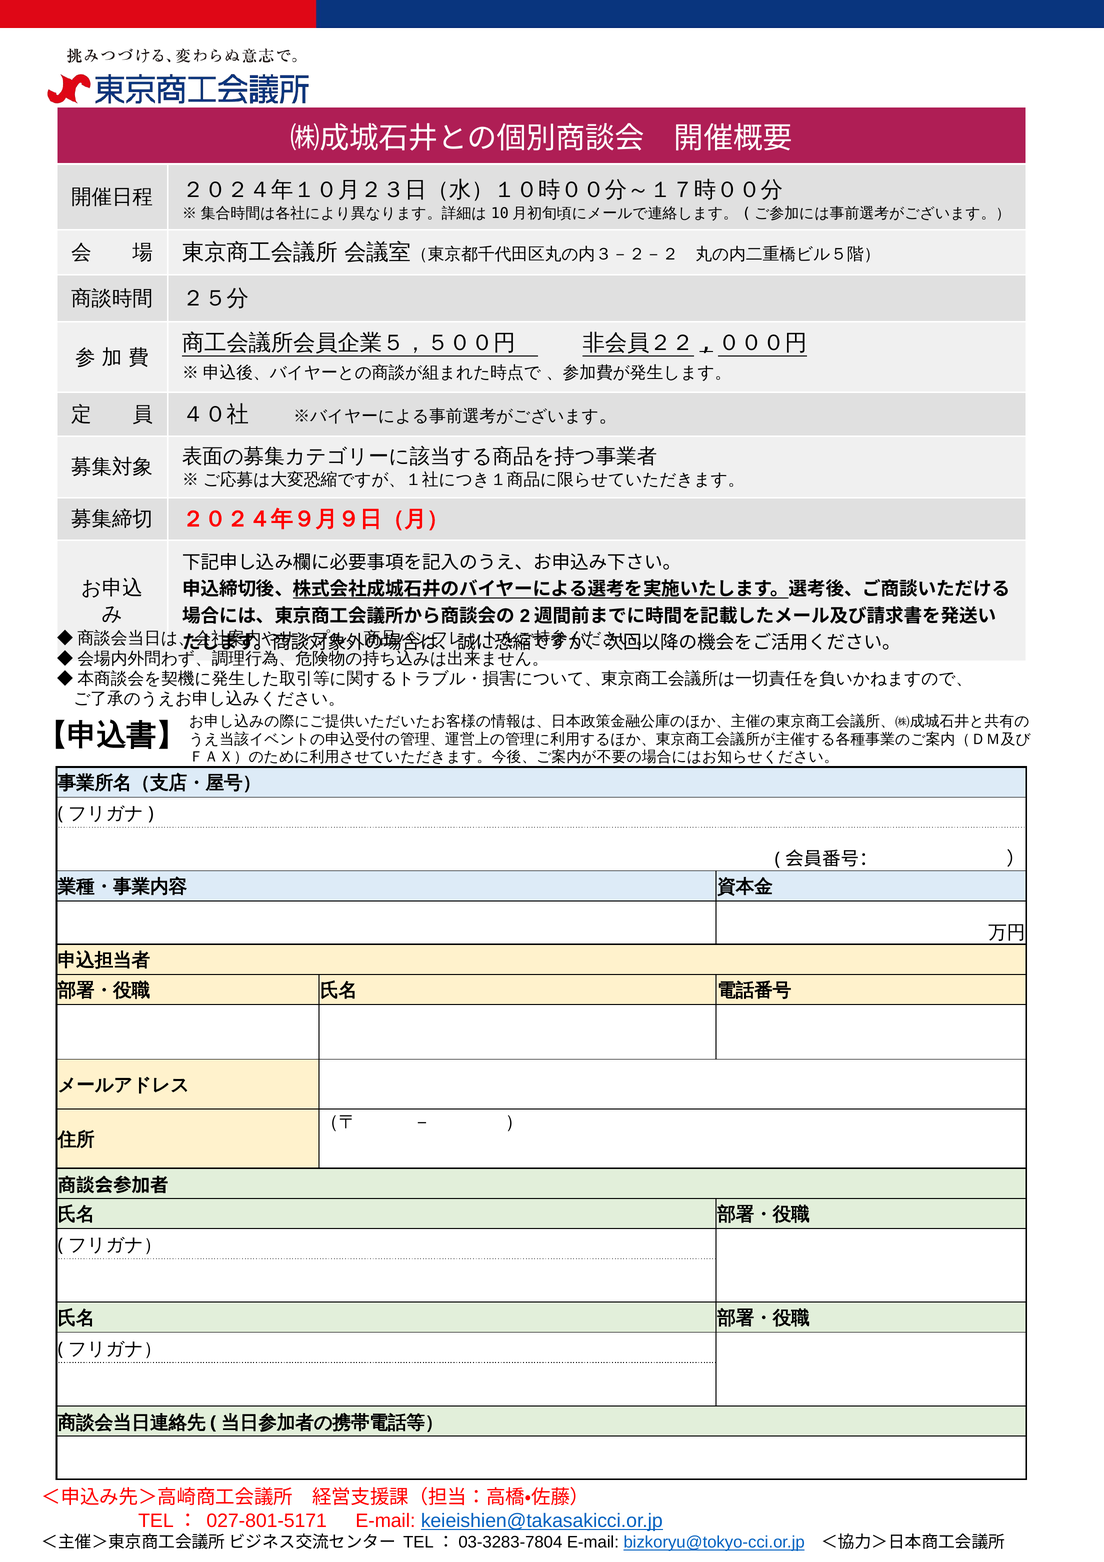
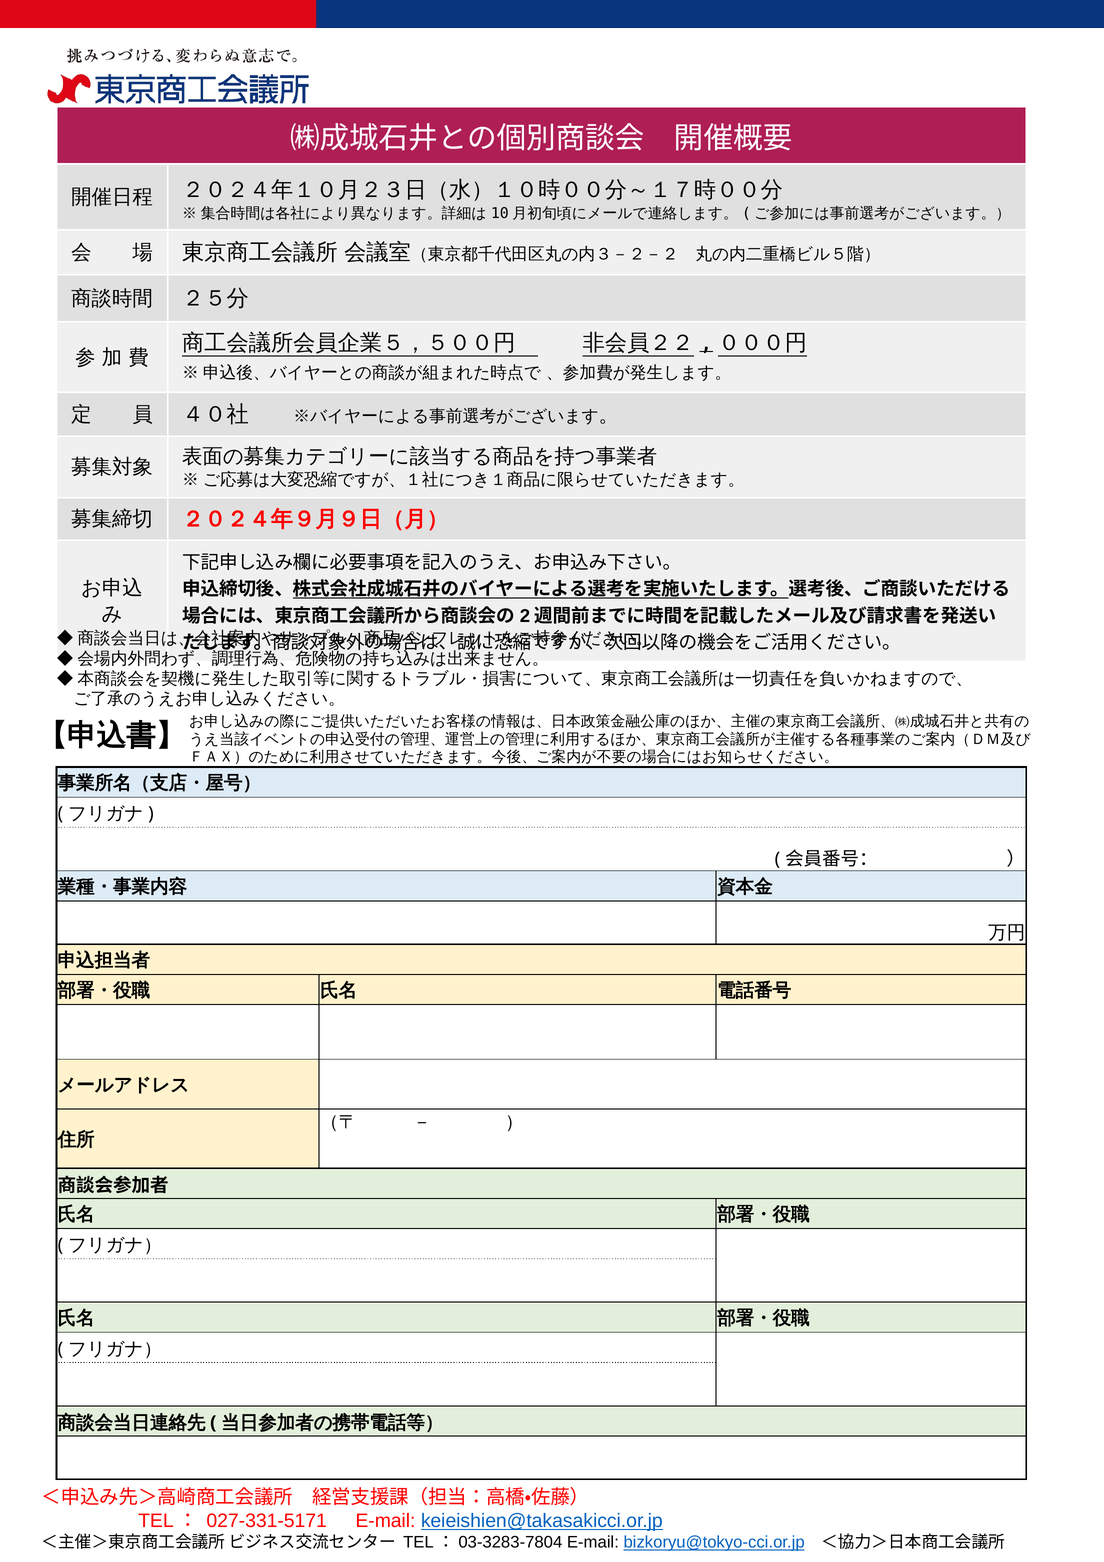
027-801-5171: 027-801-5171 -> 027-331-5171
